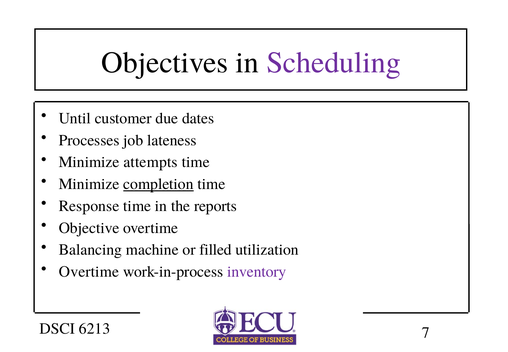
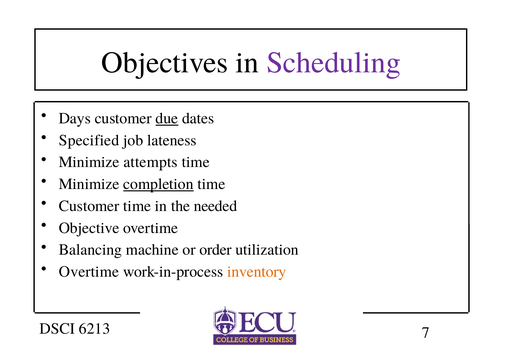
Until: Until -> Days
due underline: none -> present
Processes: Processes -> Specified
Response at (89, 206): Response -> Customer
reports: reports -> needed
filled: filled -> order
inventory colour: purple -> orange
